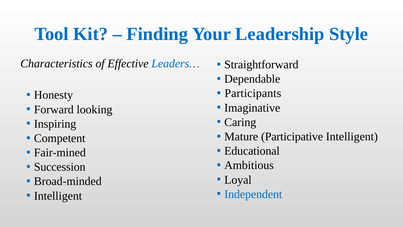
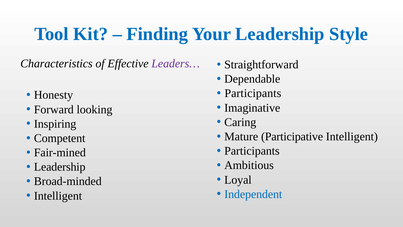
Leaders… colour: blue -> purple
Educational at (252, 151): Educational -> Participants
Succession at (60, 167): Succession -> Leadership
